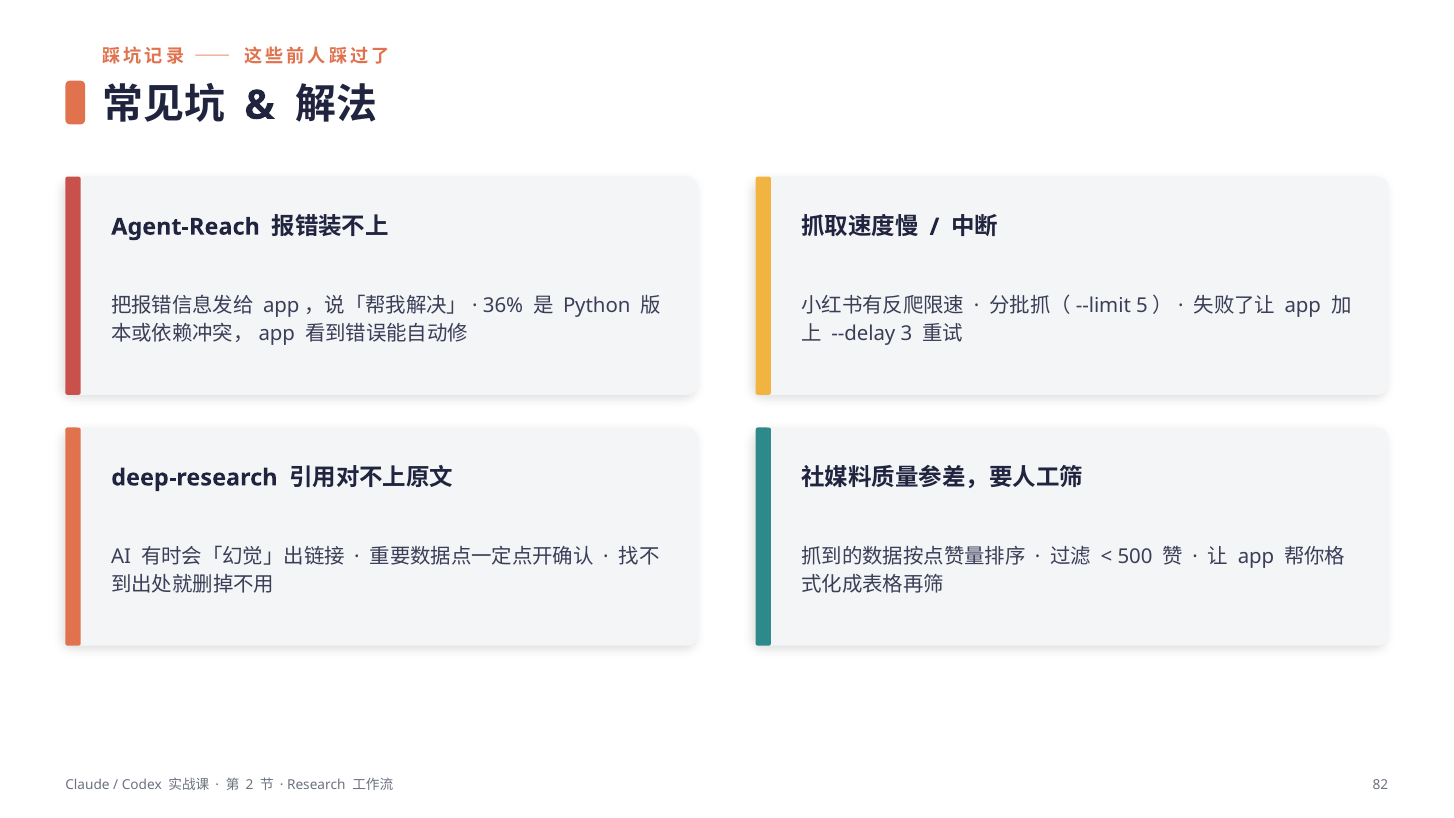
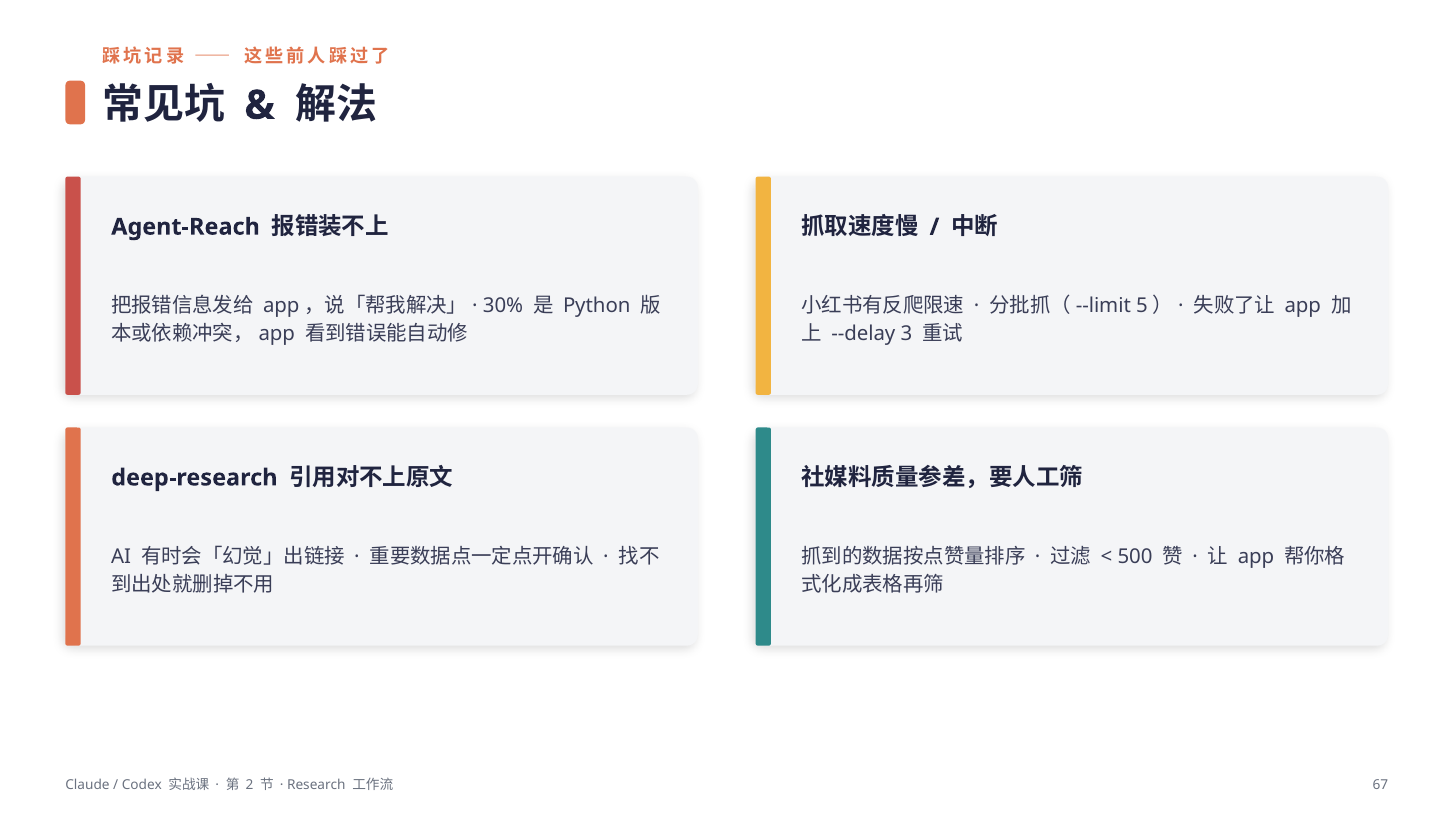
36%: 36% -> 30%
82: 82 -> 67
